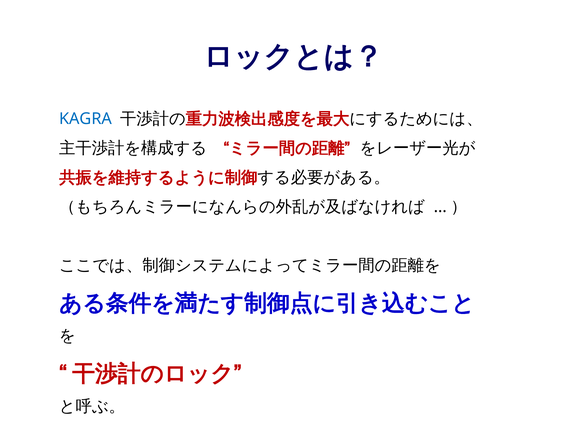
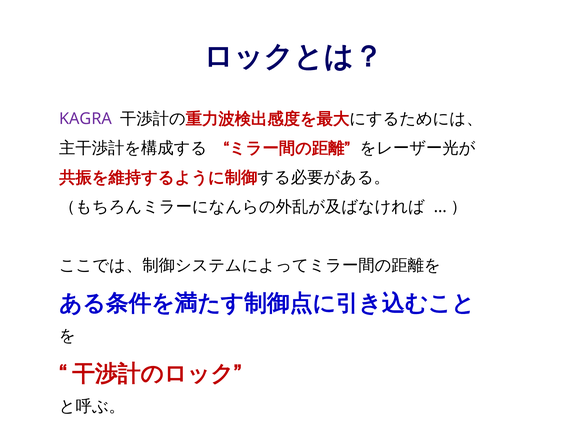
KAGRA colour: blue -> purple
